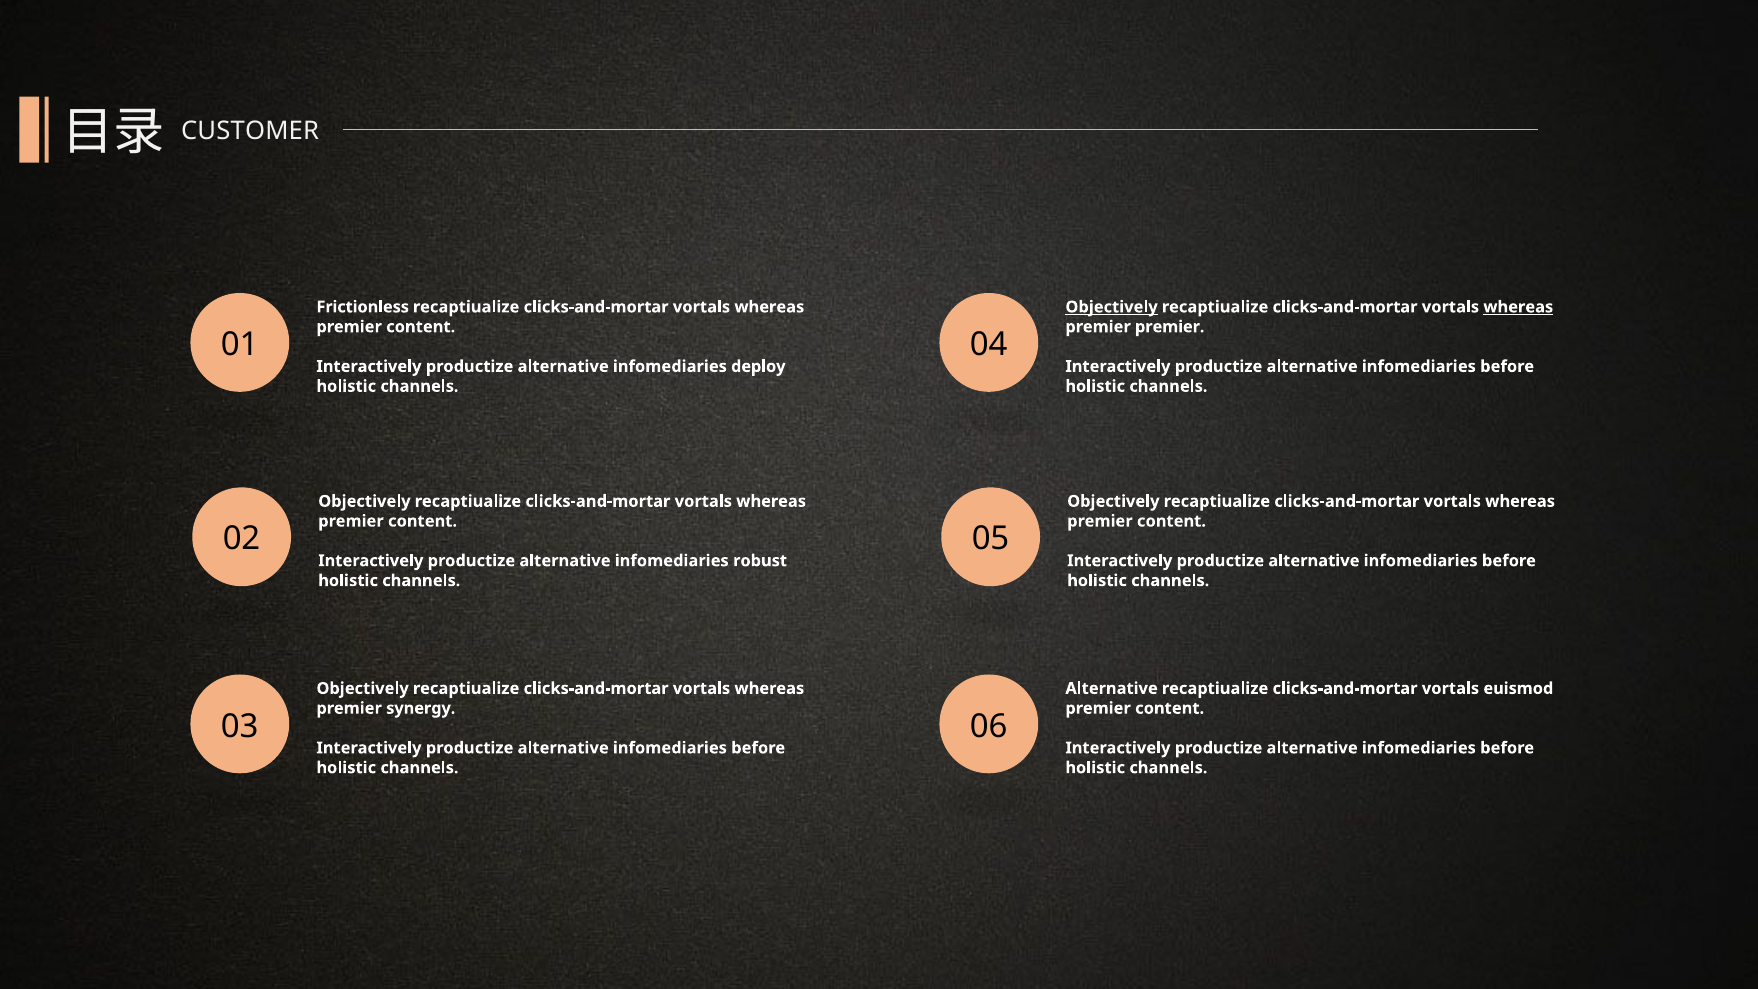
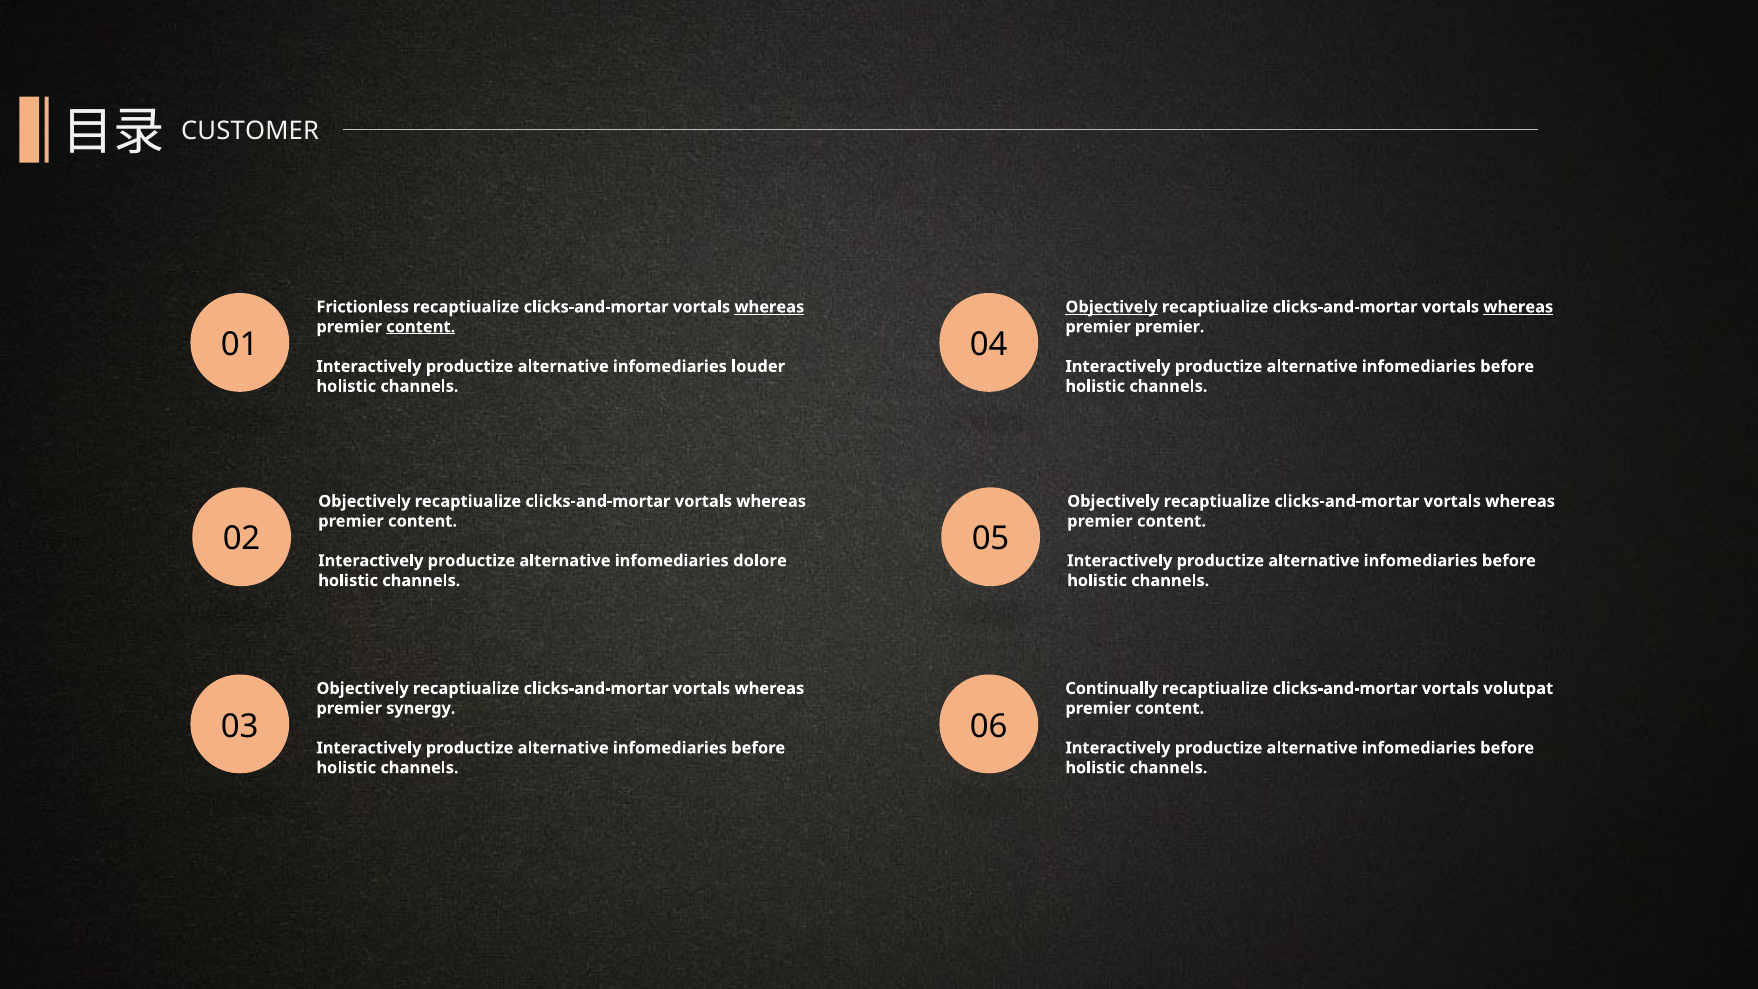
whereas at (769, 307) underline: none -> present
content at (421, 327) underline: none -> present
deploy: deploy -> louder
robust: robust -> dolore
Alternative at (1112, 688): Alternative -> Continually
euismod: euismod -> volutpat
